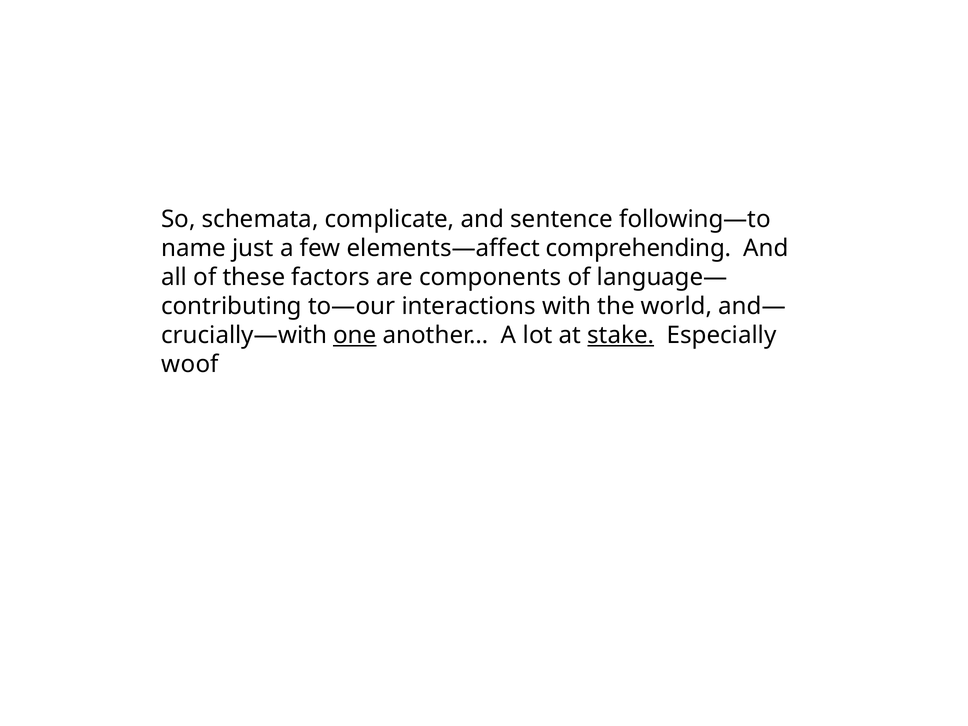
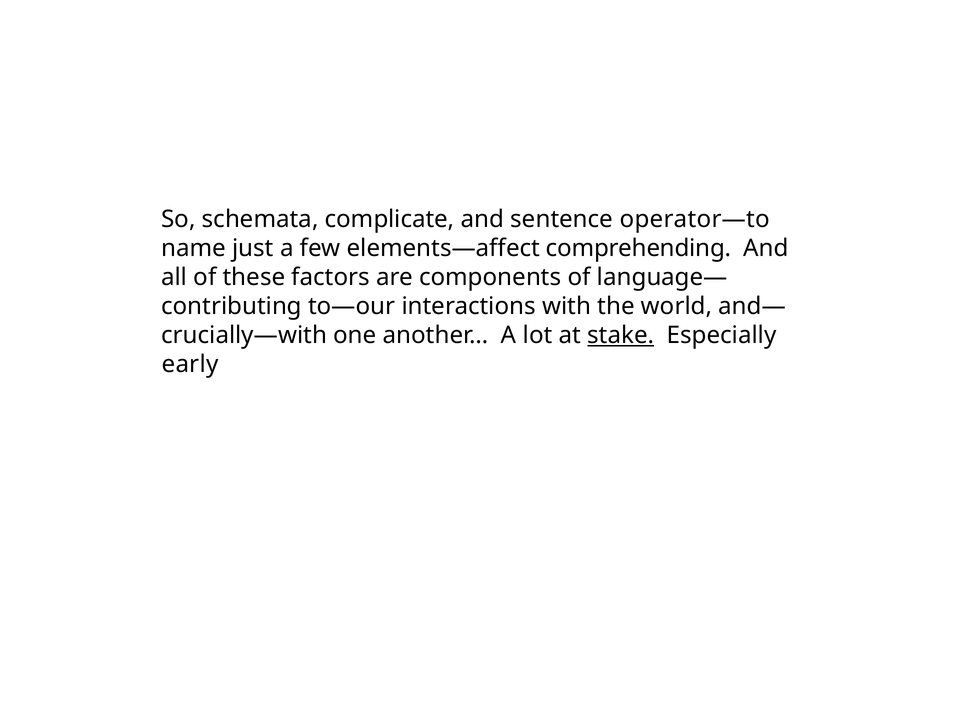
following—to: following—to -> operator—to
one underline: present -> none
woof: woof -> early
